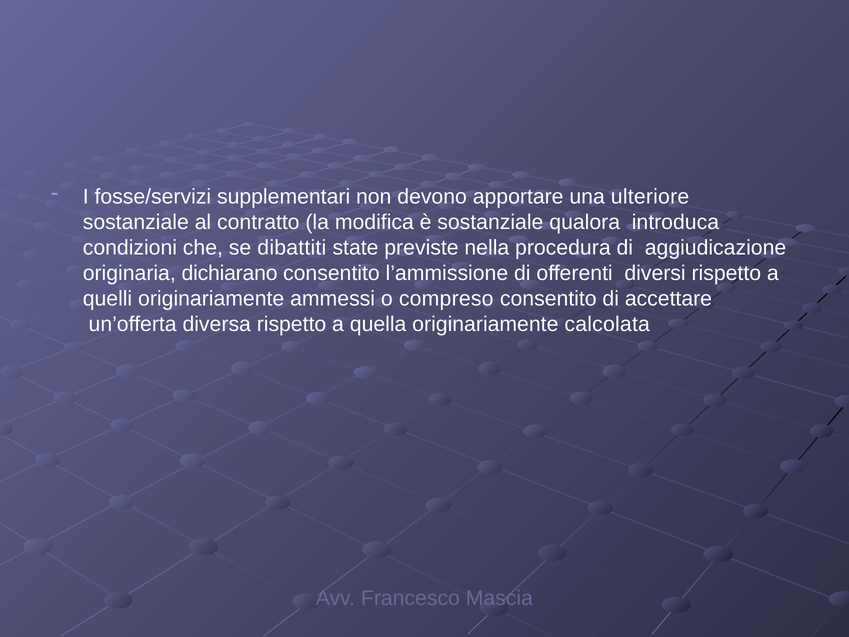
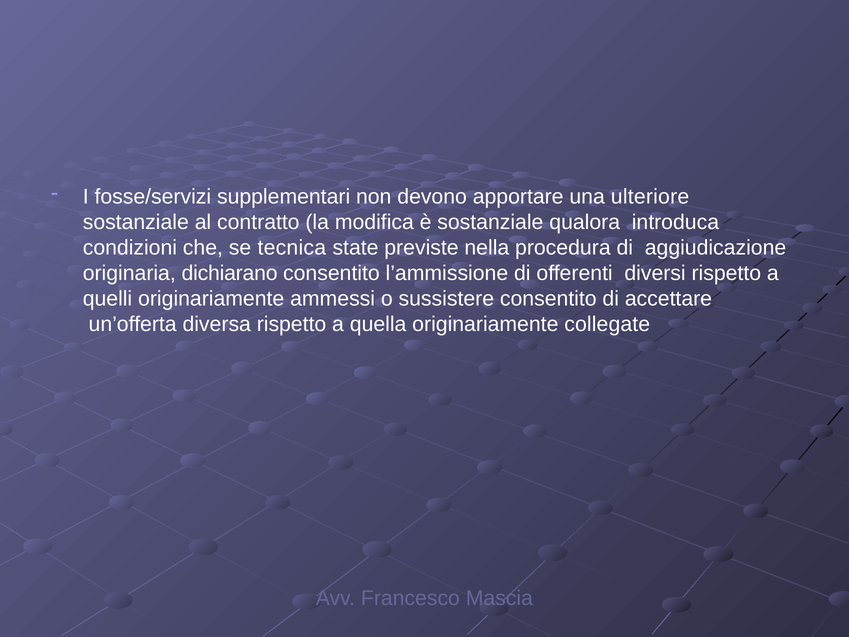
dibattiti: dibattiti -> tecnica
compreso: compreso -> sussistere
calcolata: calcolata -> collegate
